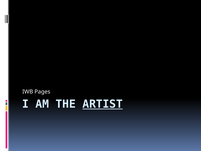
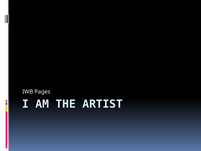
ARTIST underline: present -> none
